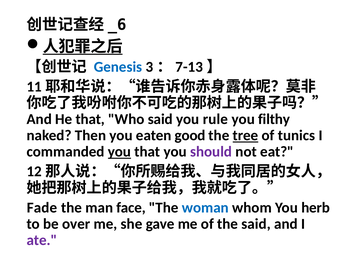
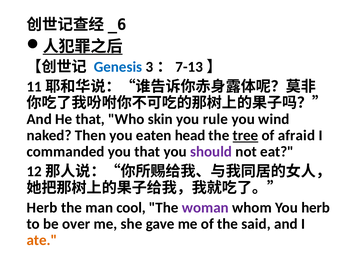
Who said: said -> skin
filthy: filthy -> wind
good: good -> head
tunics: tunics -> afraid
you at (119, 151) underline: present -> none
Fade at (42, 207): Fade -> Herb
face: face -> cool
woman colour: blue -> purple
ate colour: purple -> orange
